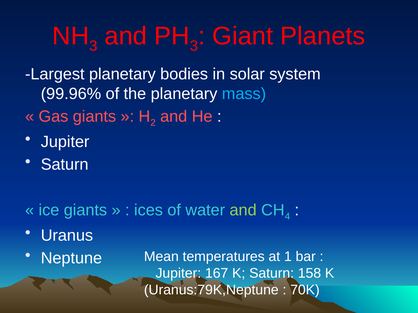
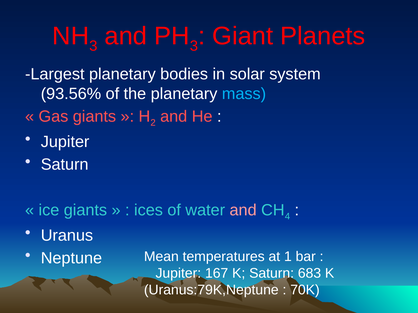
99.96%: 99.96% -> 93.56%
and at (243, 210) colour: light green -> pink
158: 158 -> 683
